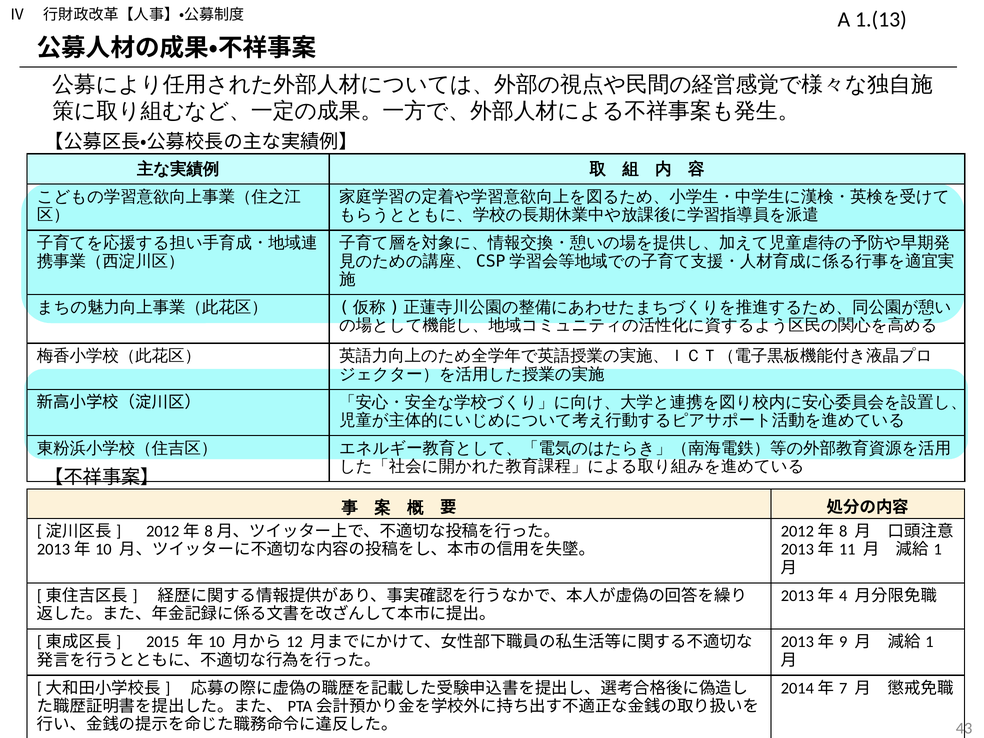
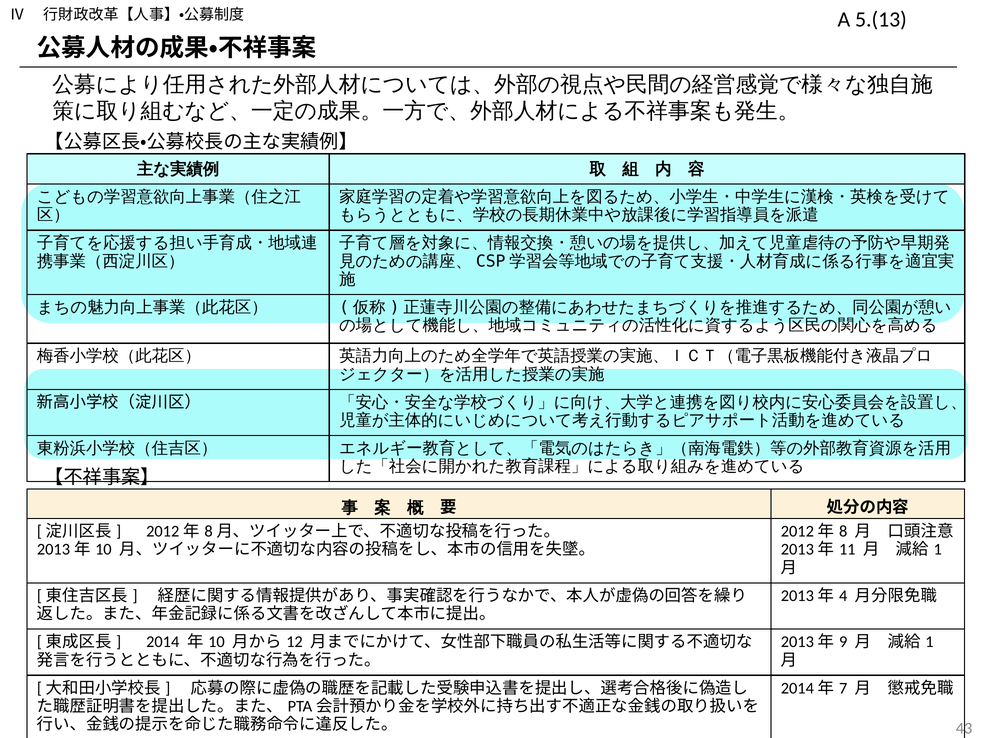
1.(13: 1.(13 -> 5.(13
2015: 2015 -> 2014
